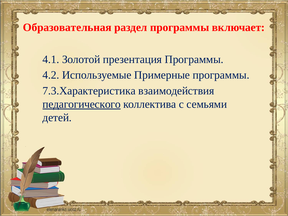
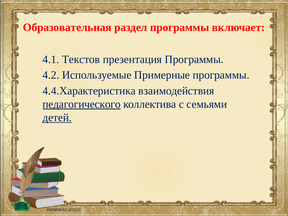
Золотой: Золотой -> Текстов
7.3.Характеристика: 7.3.Характеристика -> 4.4.Характеристика
детей underline: none -> present
